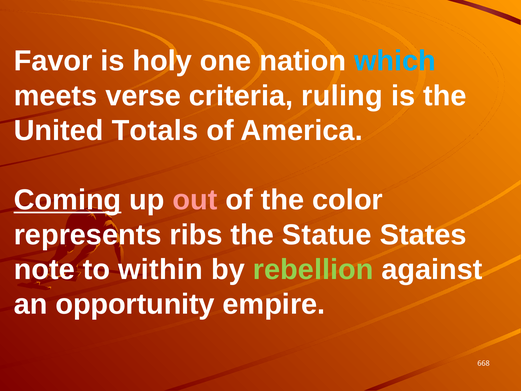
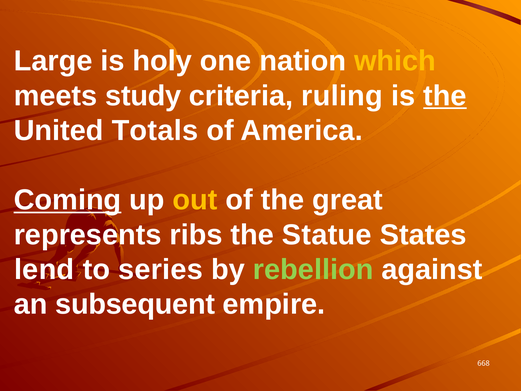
Favor: Favor -> Large
which colour: light blue -> yellow
verse: verse -> study
the at (445, 96) underline: none -> present
out colour: pink -> yellow
color: color -> great
note: note -> lend
within: within -> series
opportunity: opportunity -> subsequent
